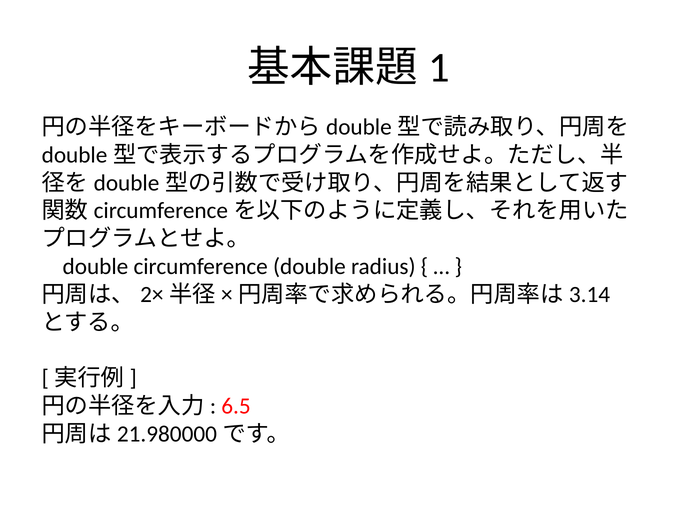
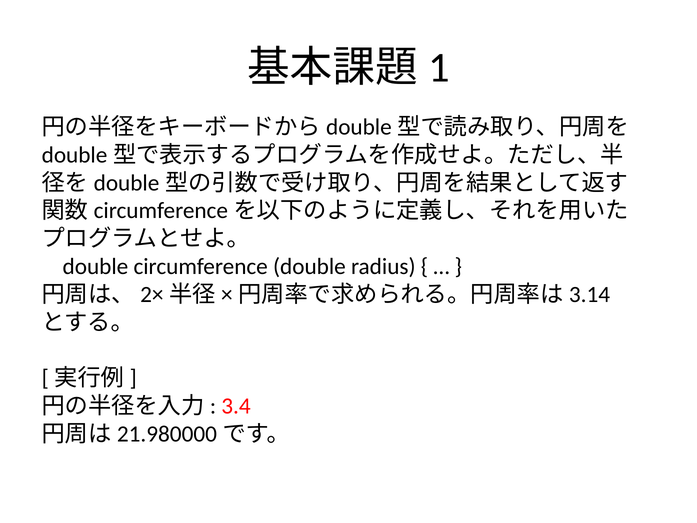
6.5: 6.5 -> 3.4
